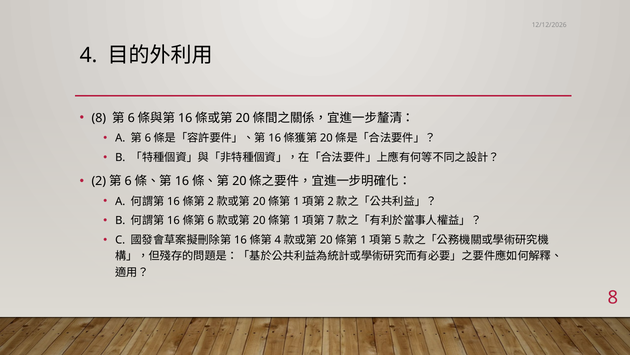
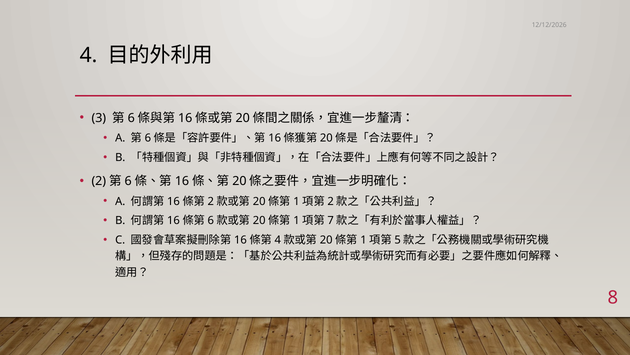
8 at (99, 118): 8 -> 3
